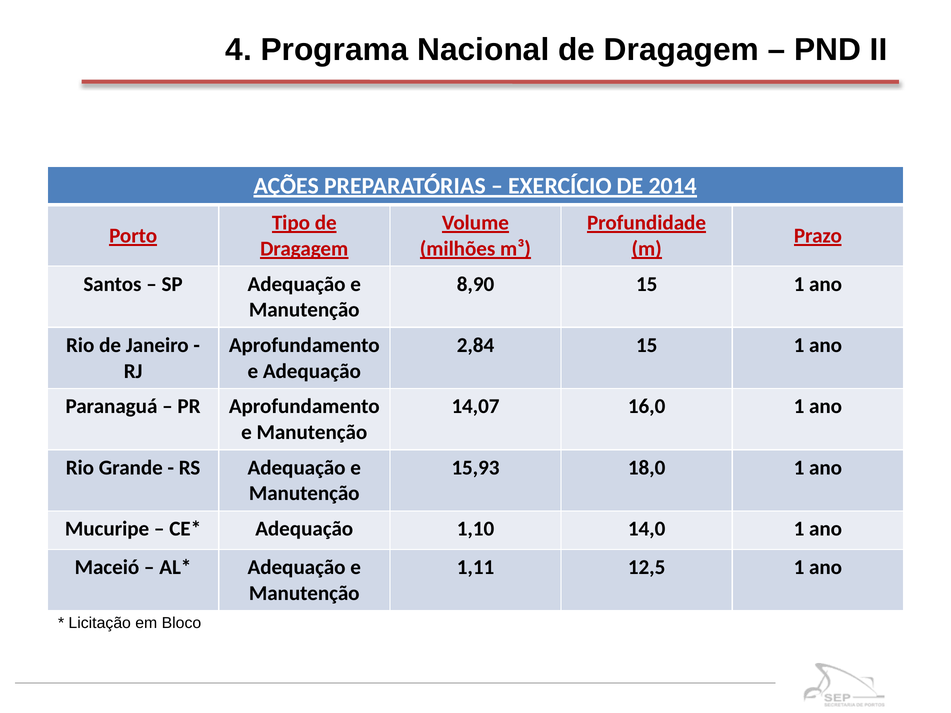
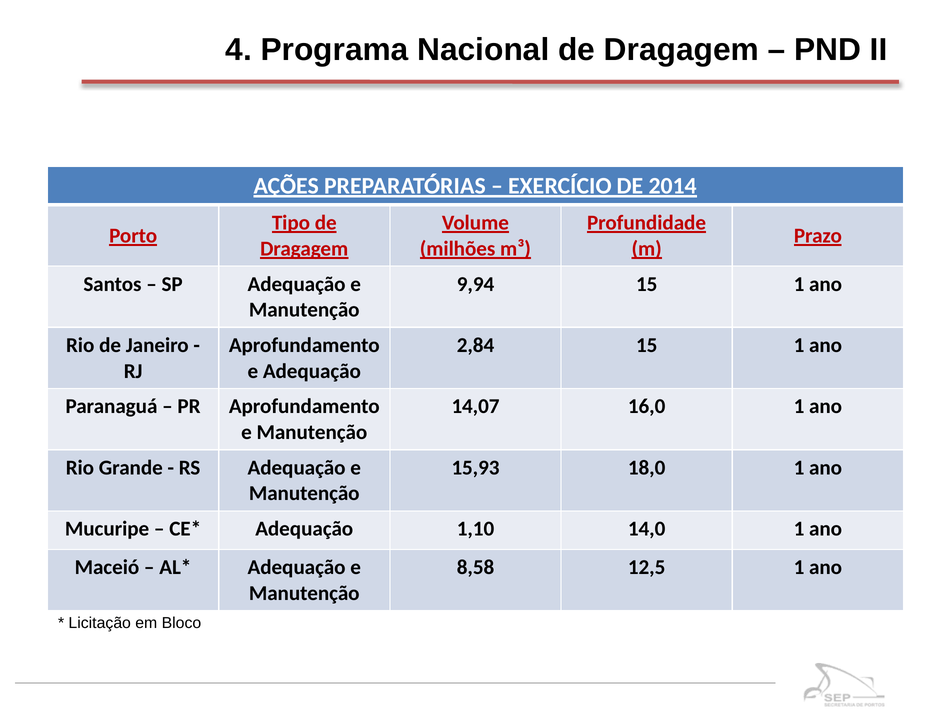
8,90: 8,90 -> 9,94
1,11: 1,11 -> 8,58
